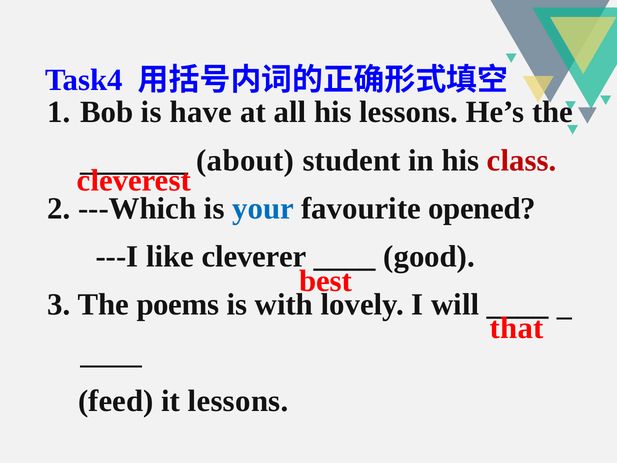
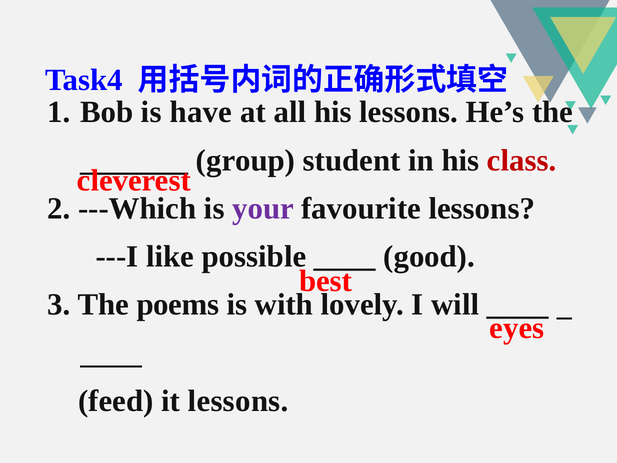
about: about -> group
your colour: blue -> purple
favourite opened: opened -> lessons
cleverer: cleverer -> possible
that: that -> eyes
